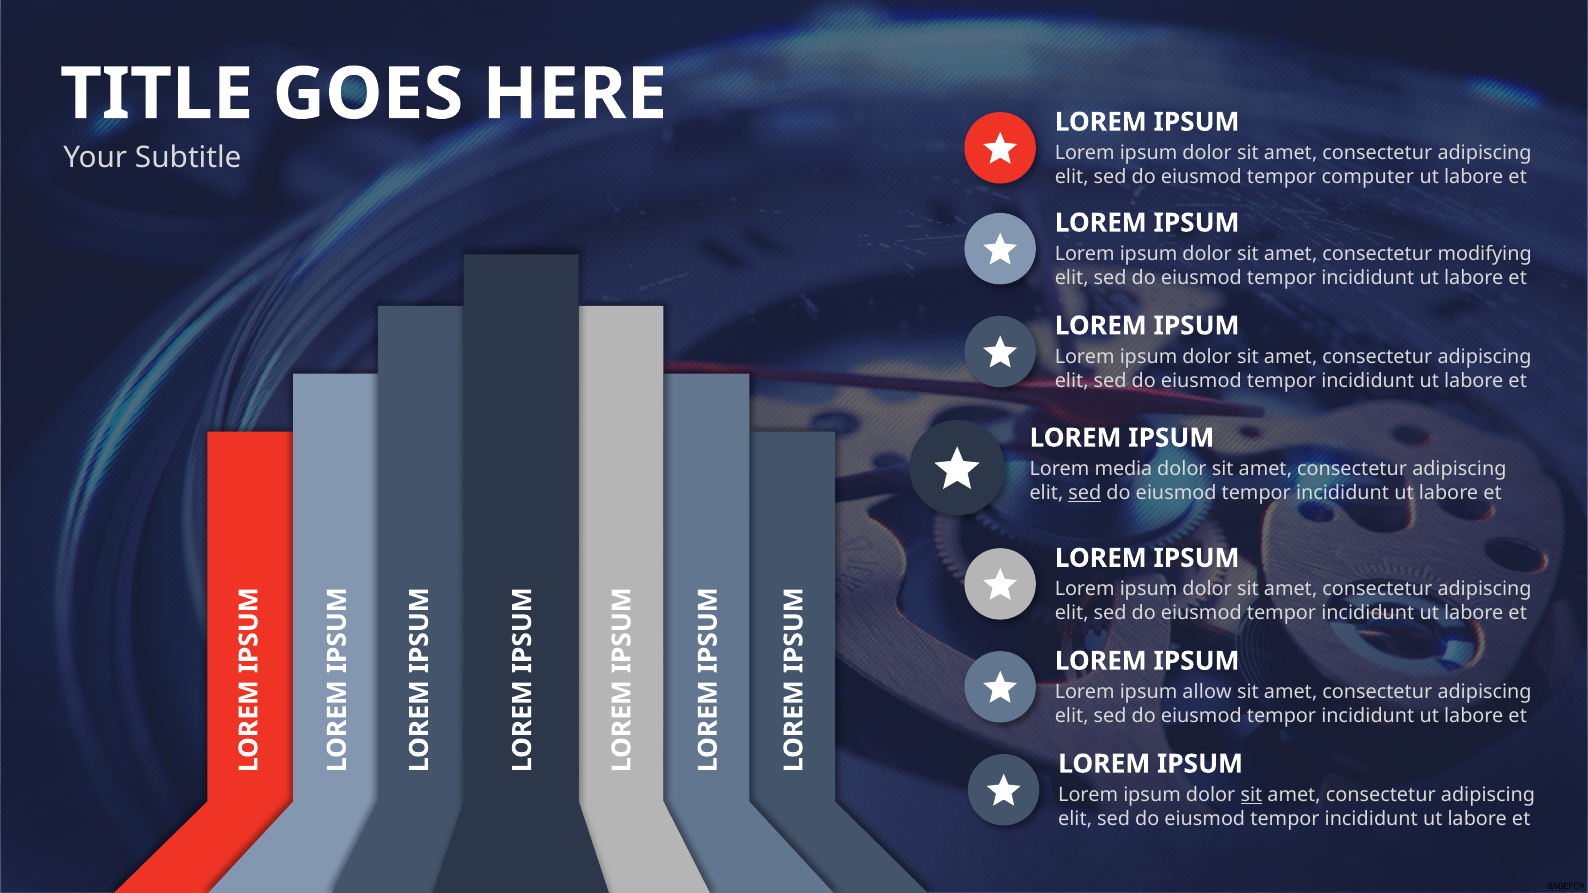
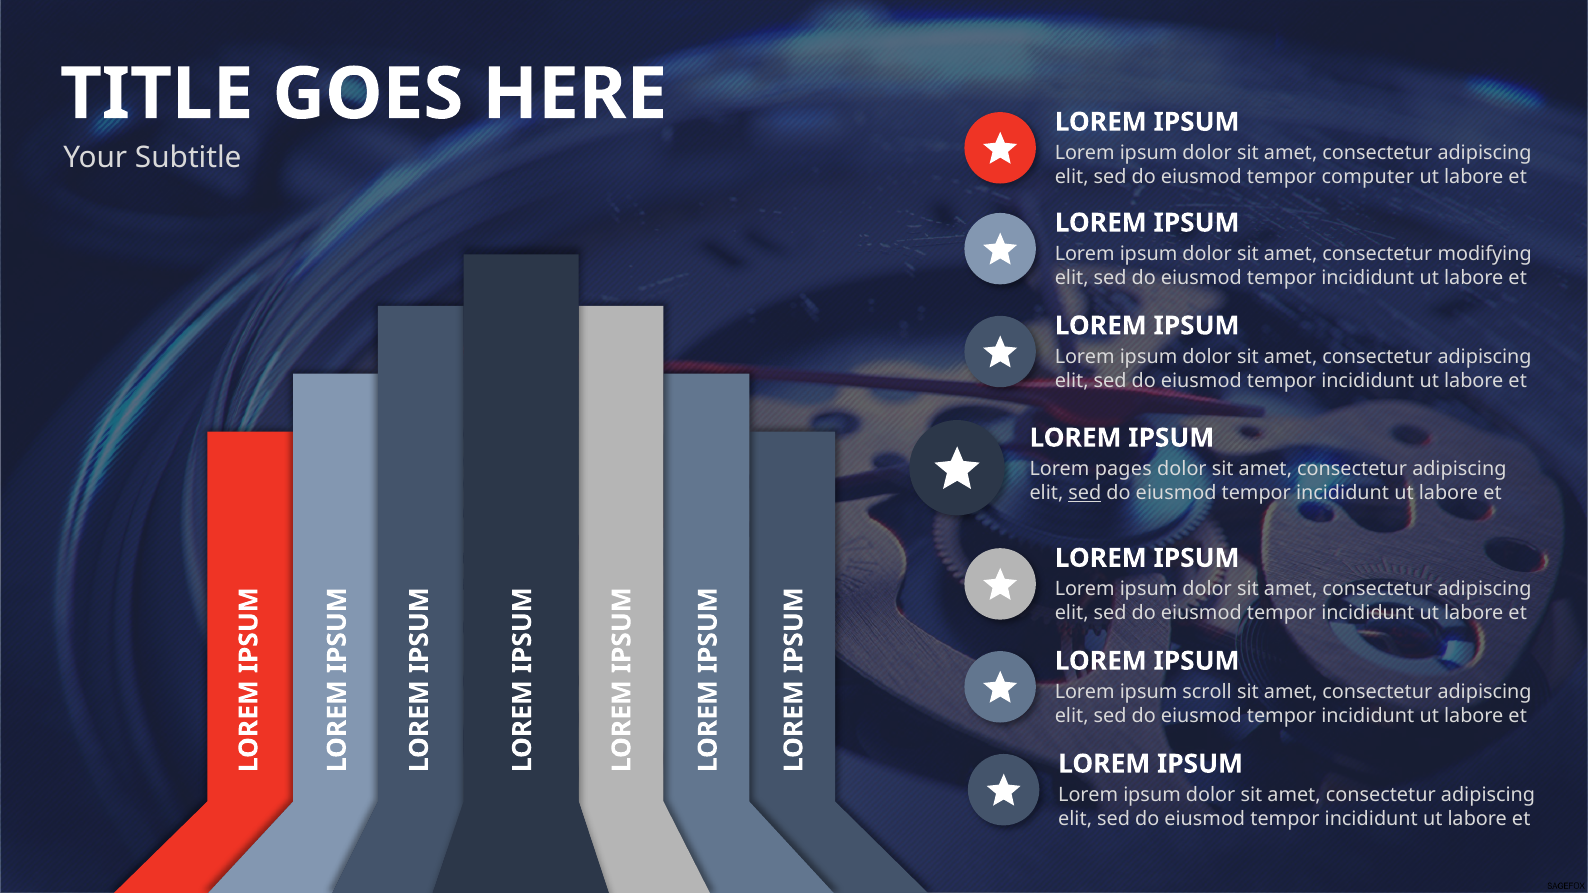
media: media -> pages
allow: allow -> scroll
sit at (1251, 795) underline: present -> none
